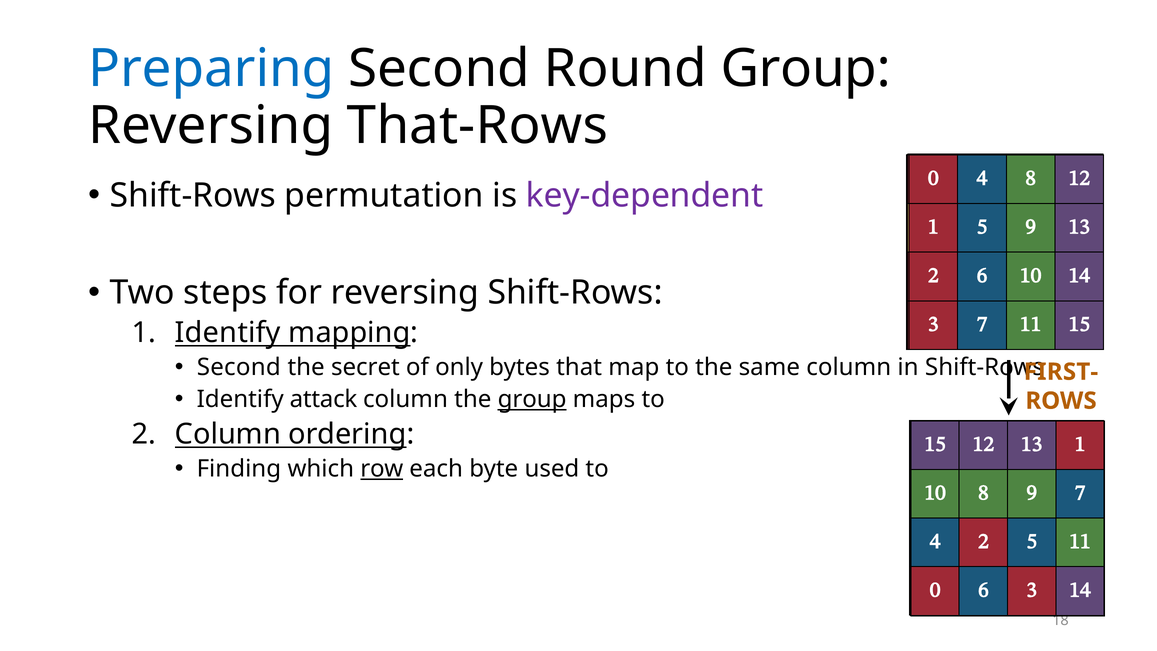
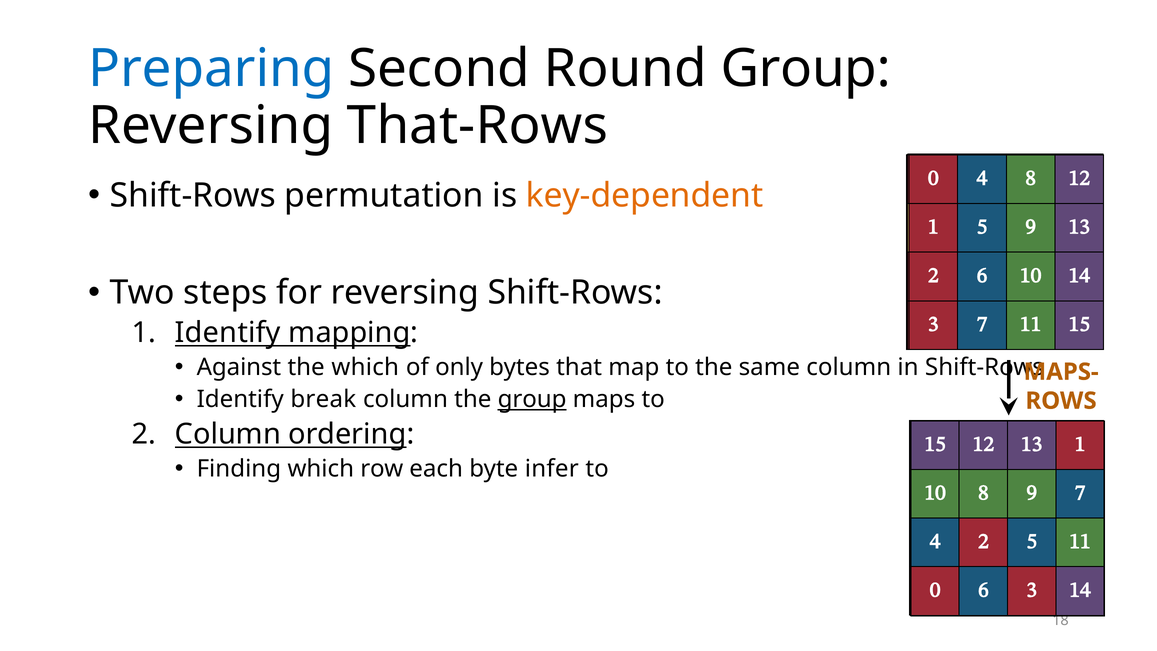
key-dependent colour: purple -> orange
Second at (239, 367): Second -> Against
the secret: secret -> which
FIRST-: FIRST- -> MAPS-
attack: attack -> break
row underline: present -> none
used: used -> infer
